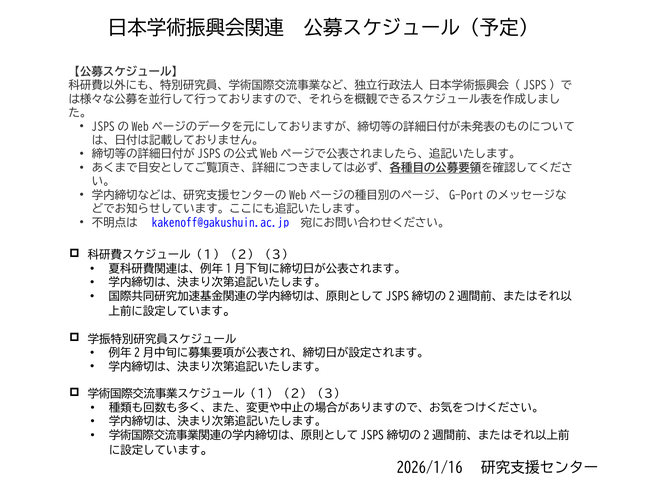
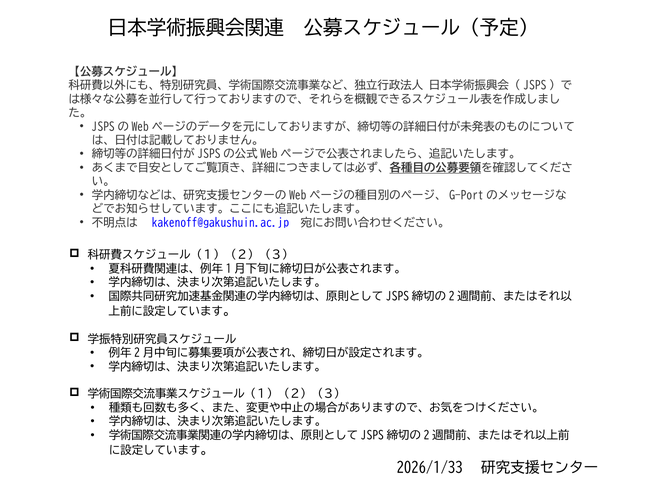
2026/1/16: 2026/1/16 -> 2026/1/33
